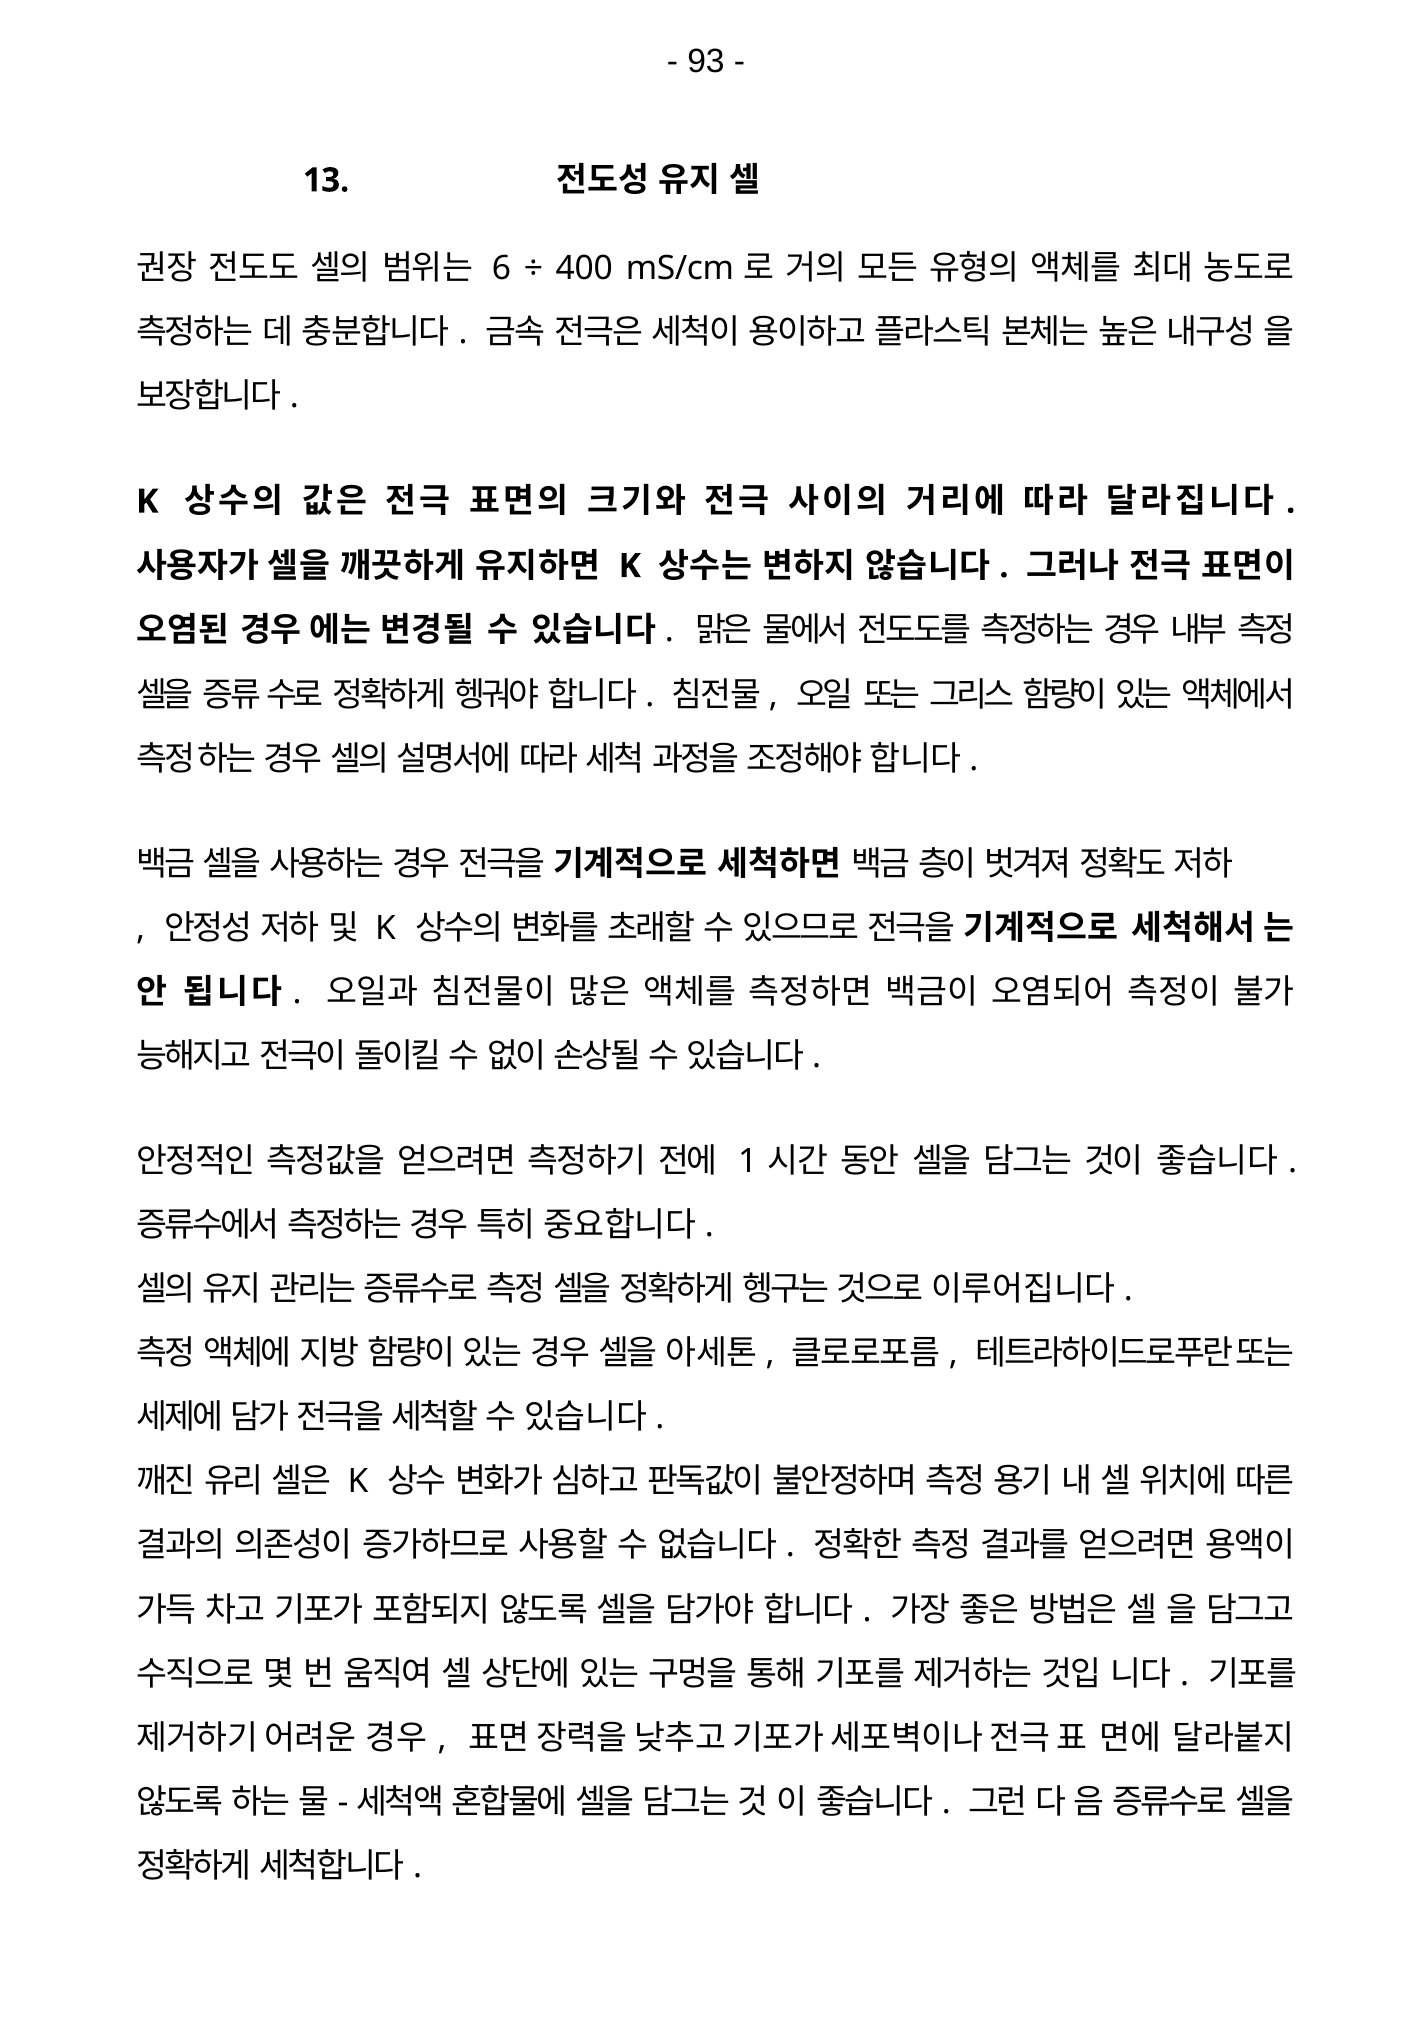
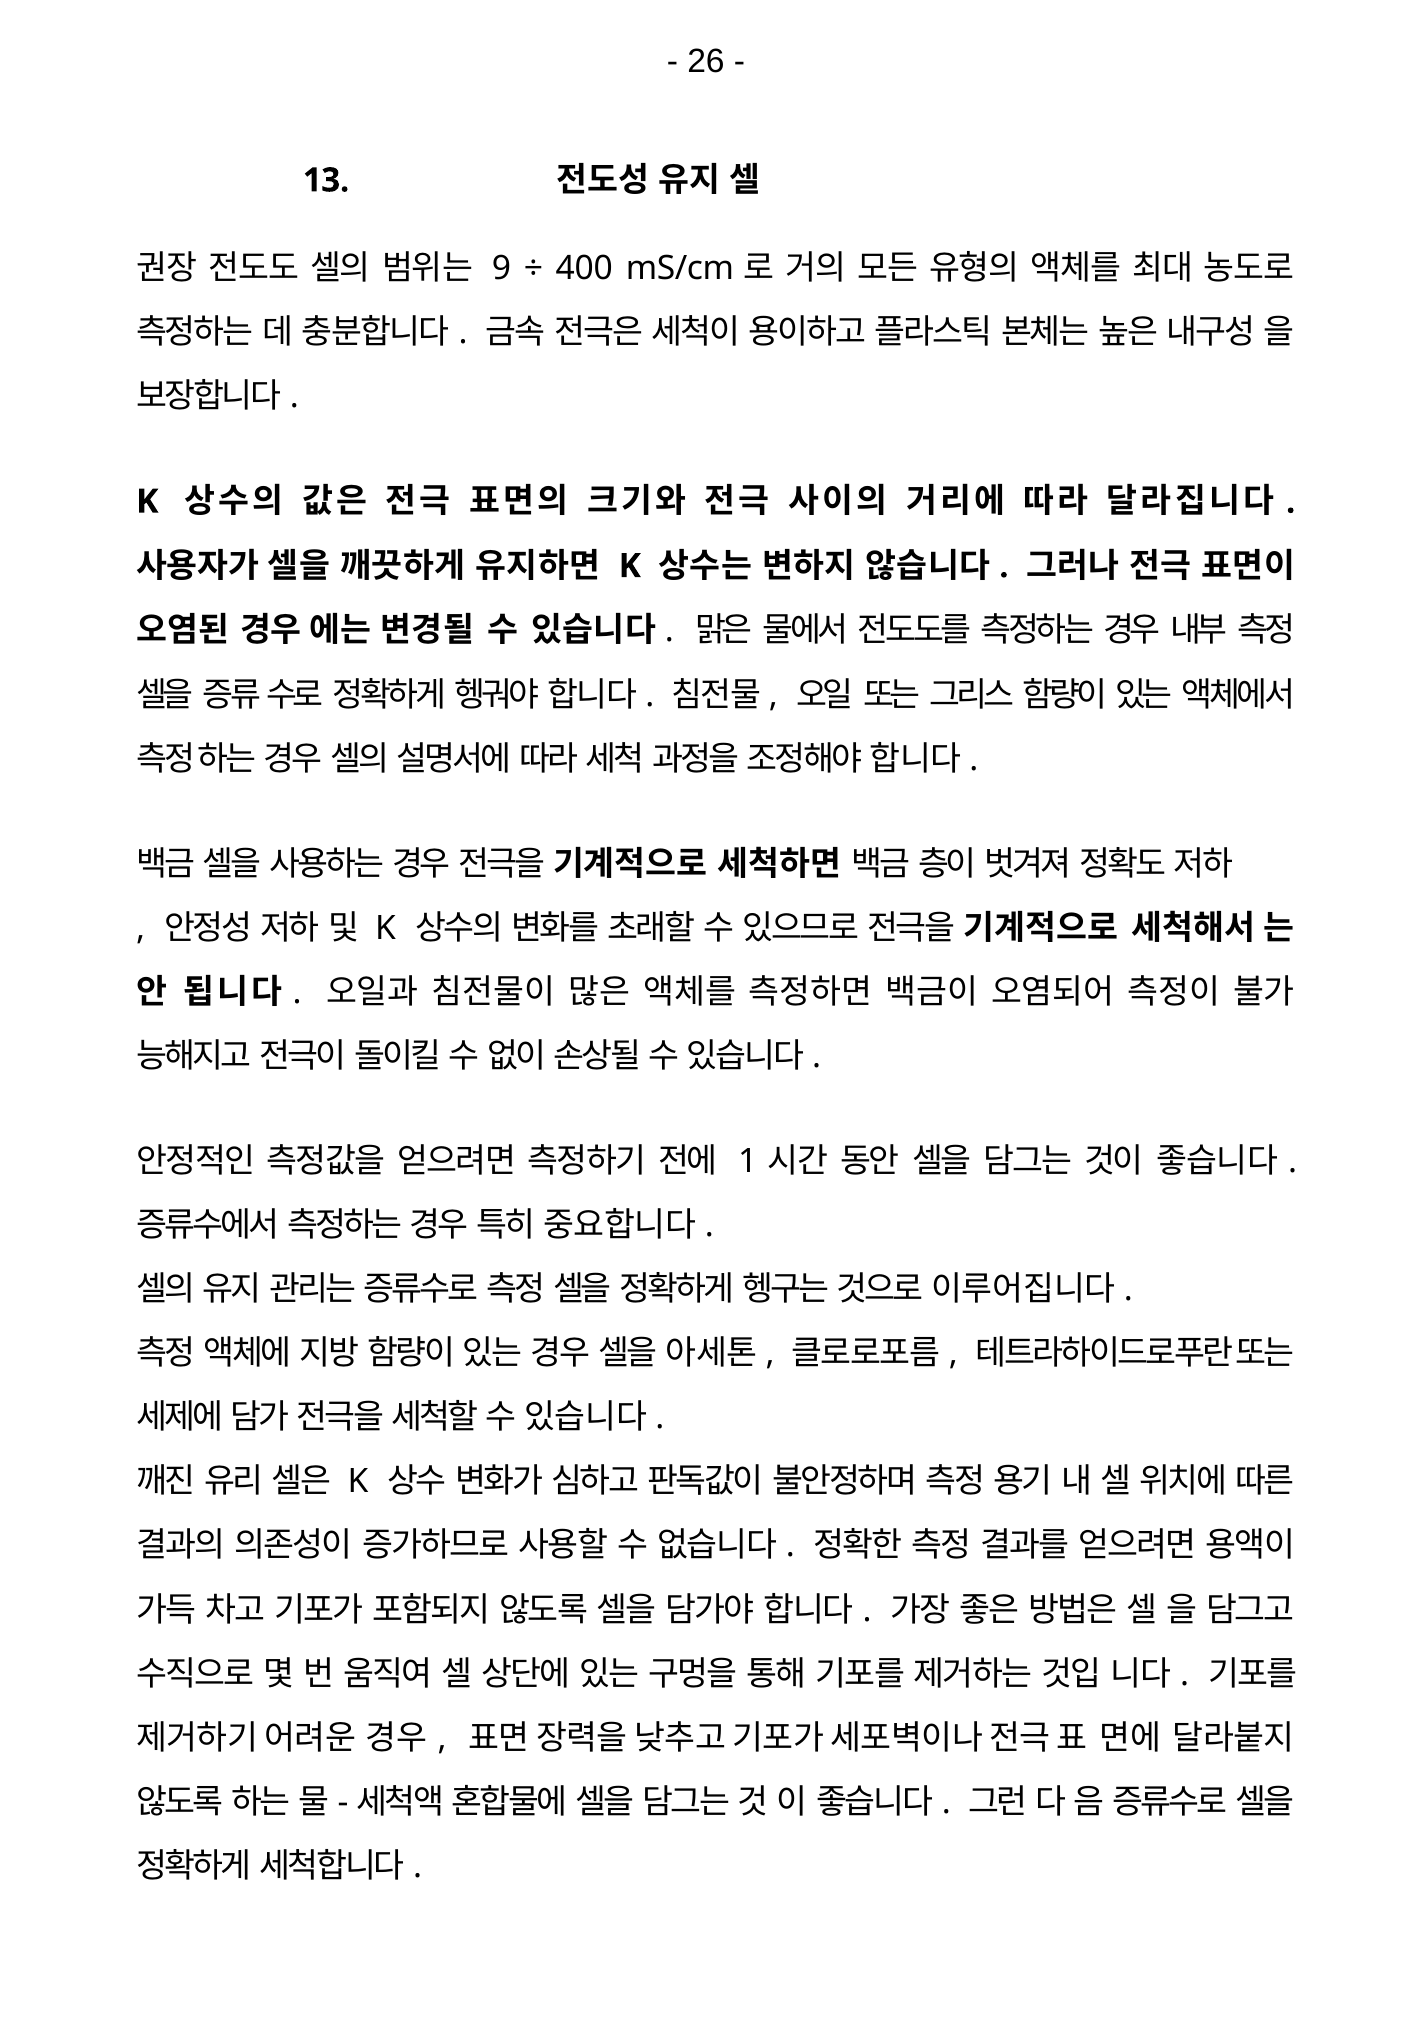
93: 93 -> 26
6: 6 -> 9
